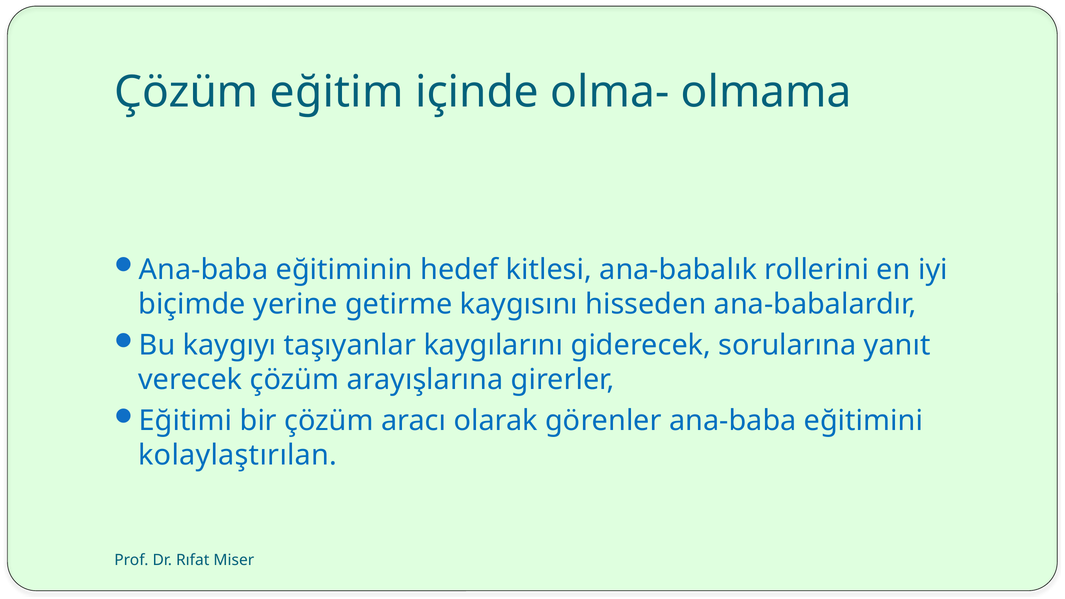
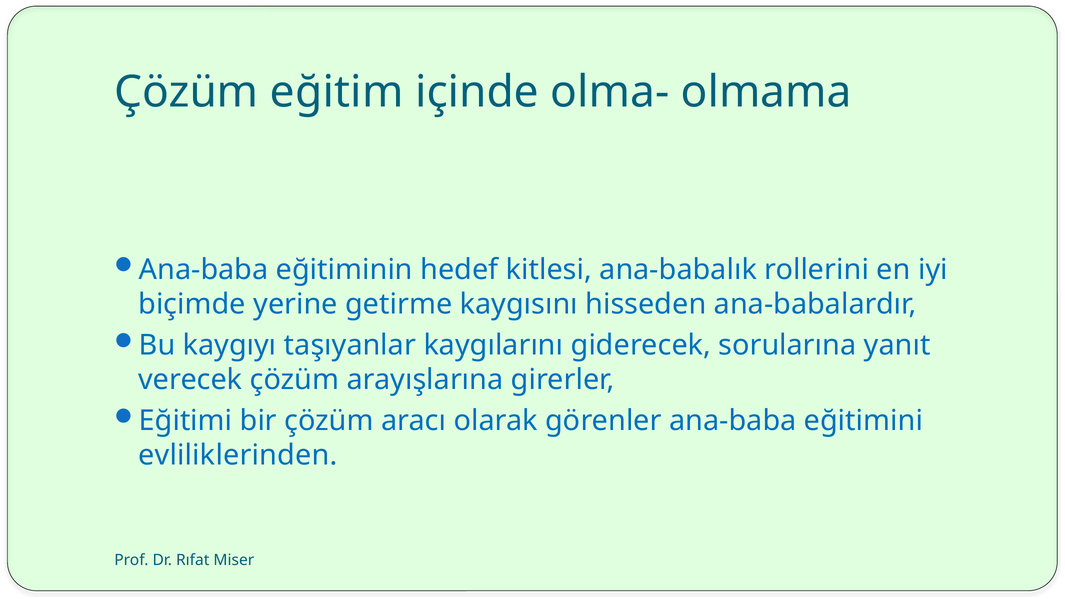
kolaylaştırılan: kolaylaştırılan -> evliliklerinden
